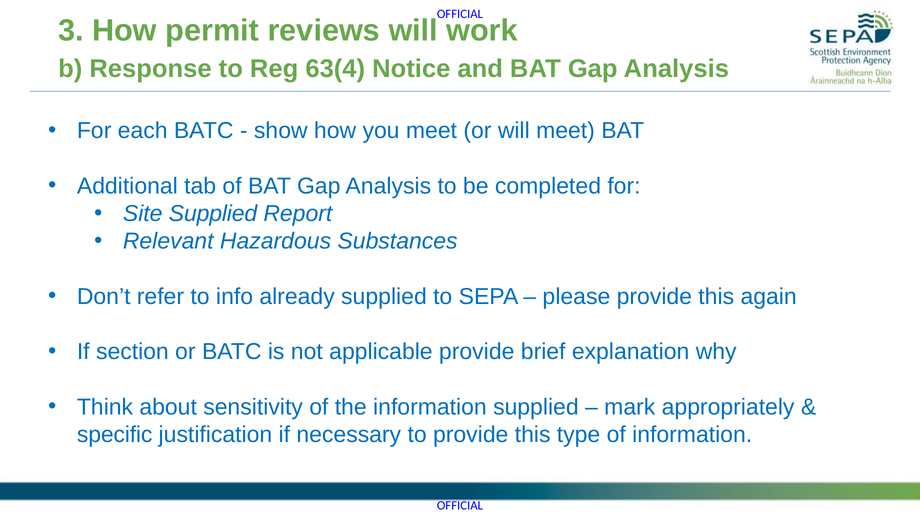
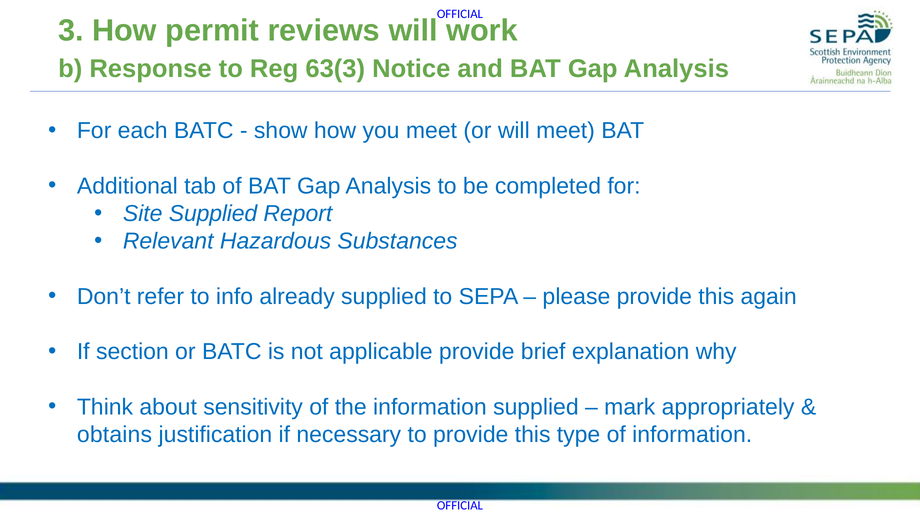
63(4: 63(4 -> 63(3
specific: specific -> obtains
